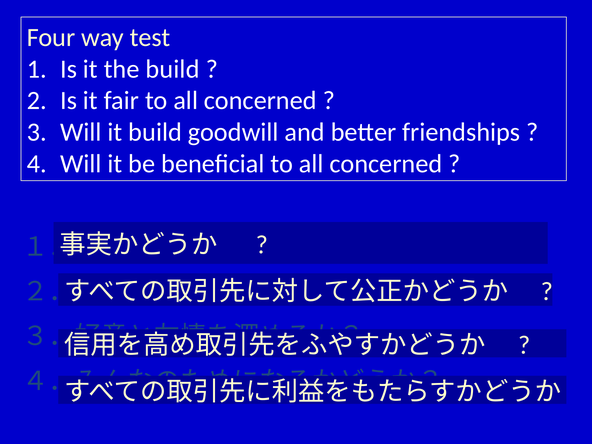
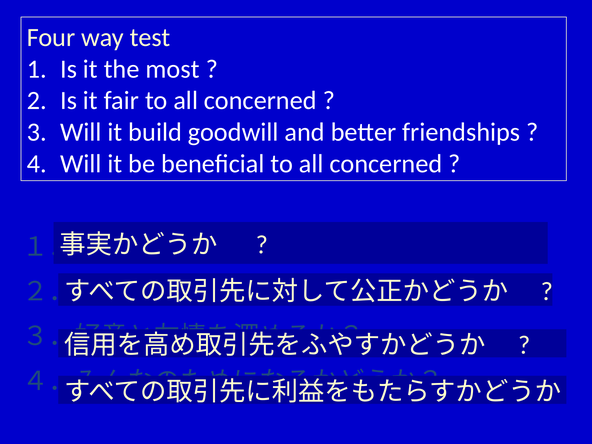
the build: build -> most
